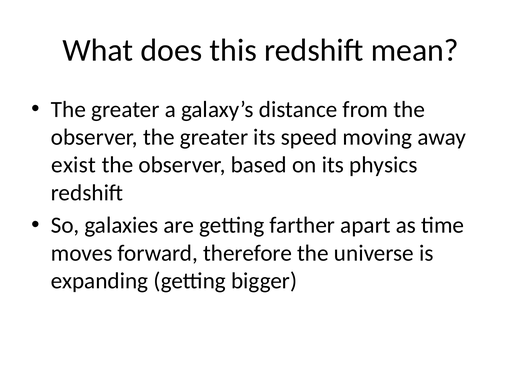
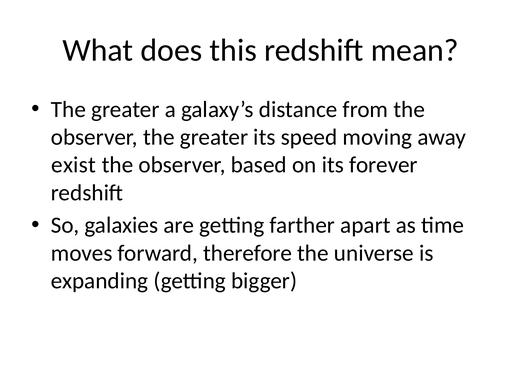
physics: physics -> forever
